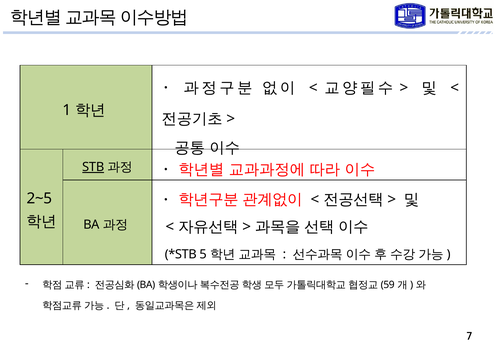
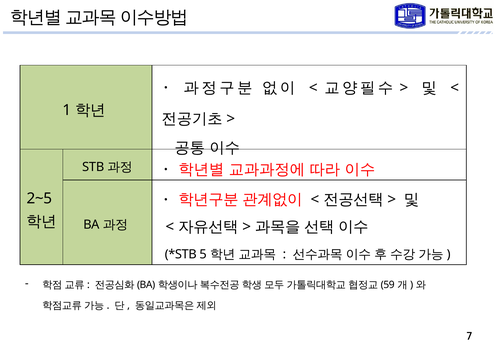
STB underline: present -> none
